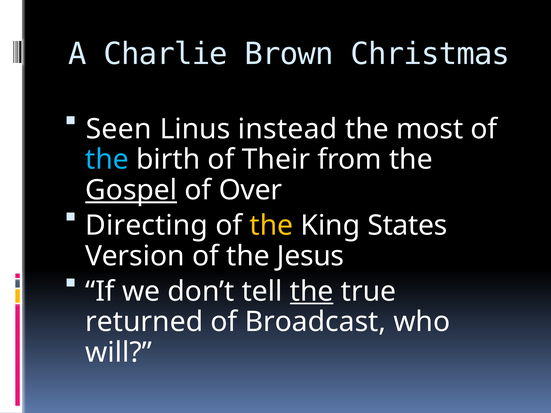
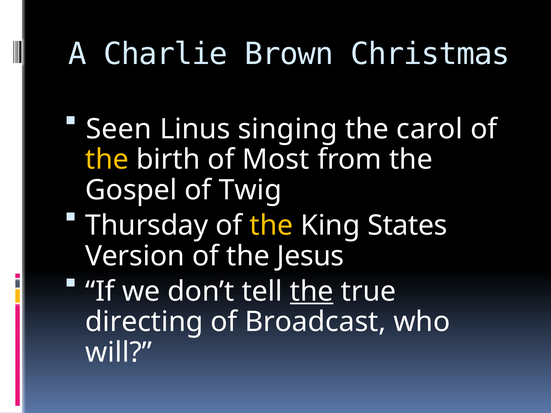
instead: instead -> singing
most: most -> carol
the at (107, 160) colour: light blue -> yellow
Their: Their -> Most
Gospel underline: present -> none
Over: Over -> Twig
Directing: Directing -> Thursday
returned: returned -> directing
